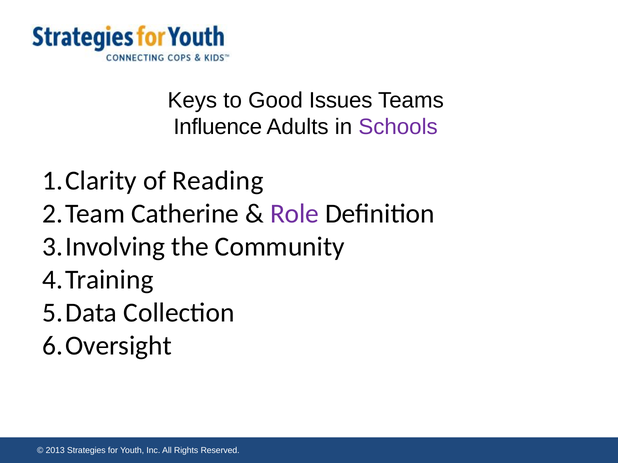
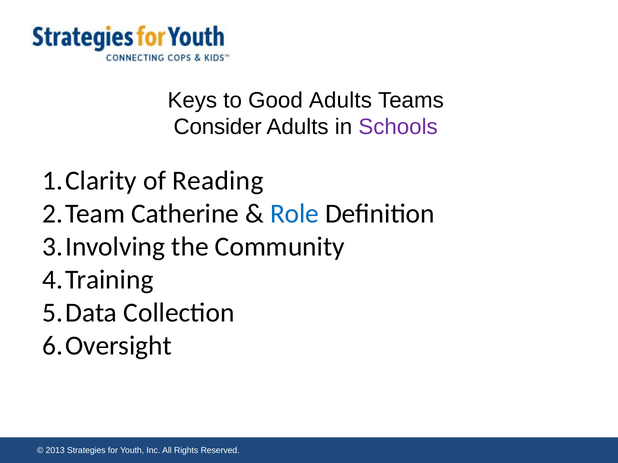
Good Issues: Issues -> Adults
Influence: Influence -> Consider
Role colour: purple -> blue
